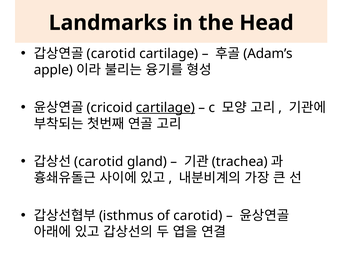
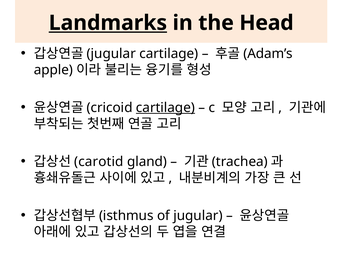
Landmarks underline: none -> present
carotid at (111, 53): carotid -> jugular
of carotid: carotid -> jugular
